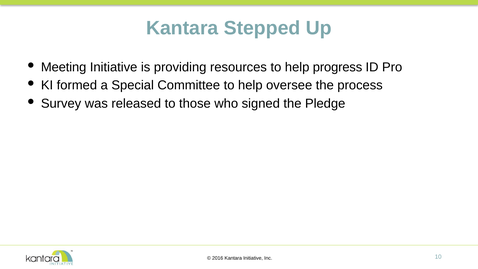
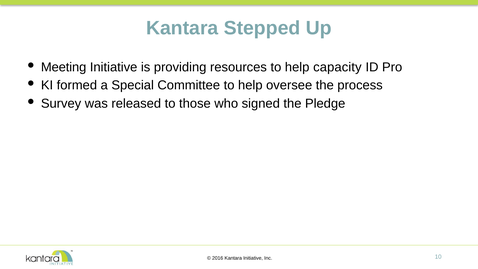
progress: progress -> capacity
